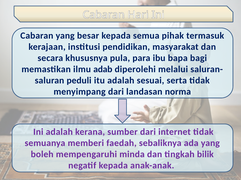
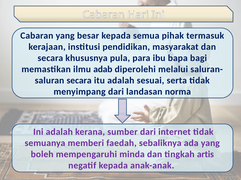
peduli at (79, 81): peduli -> secara
bilik: bilik -> artis
